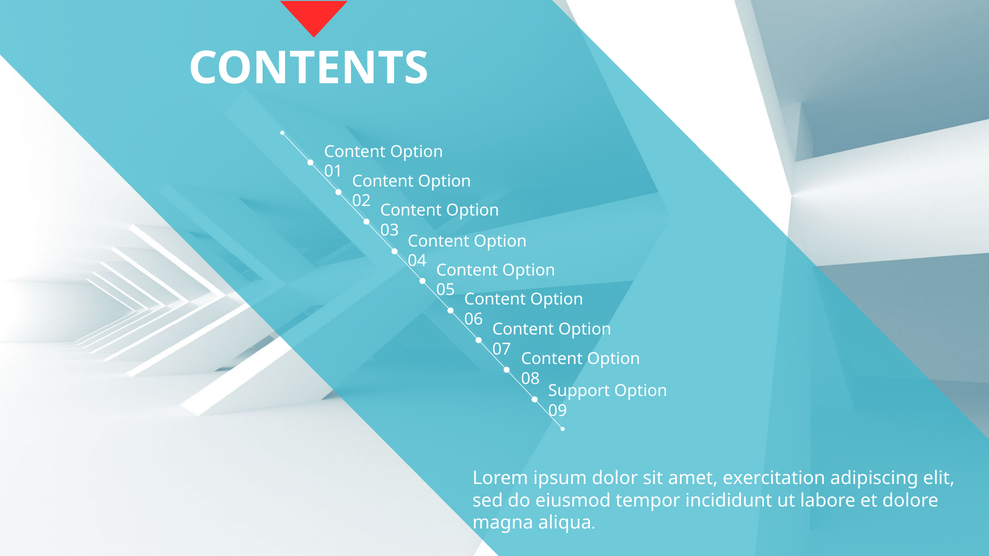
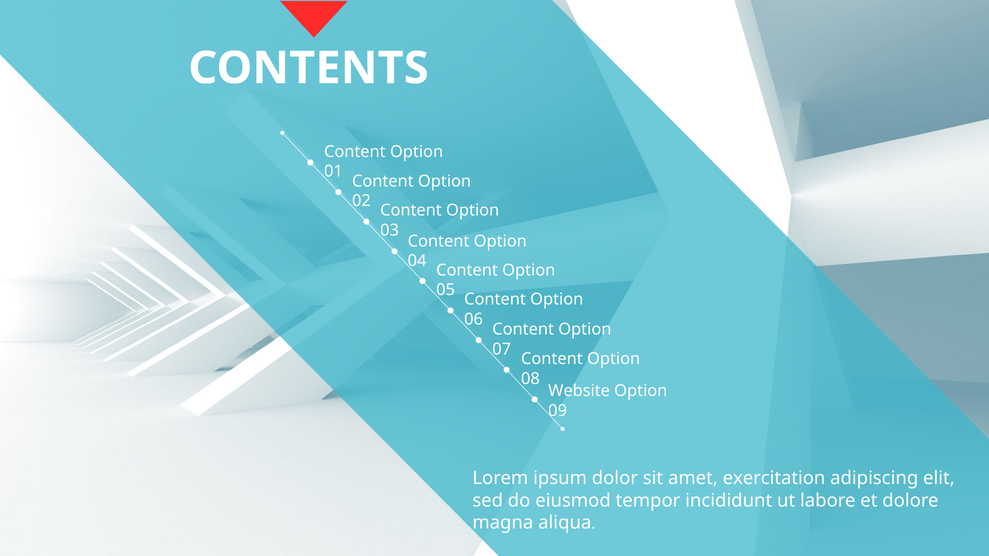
Support: Support -> Website
